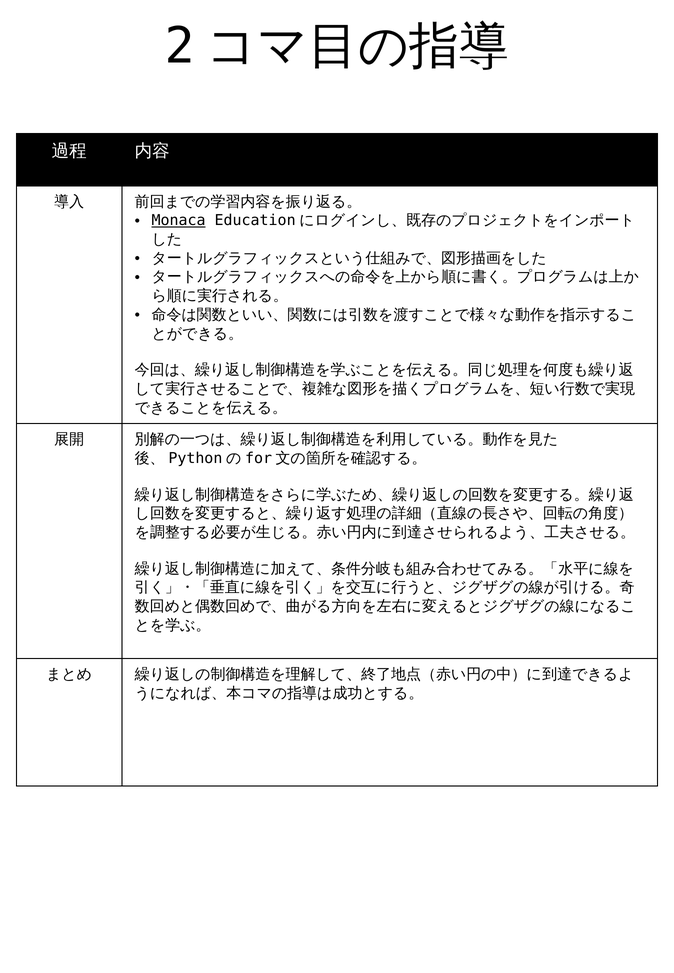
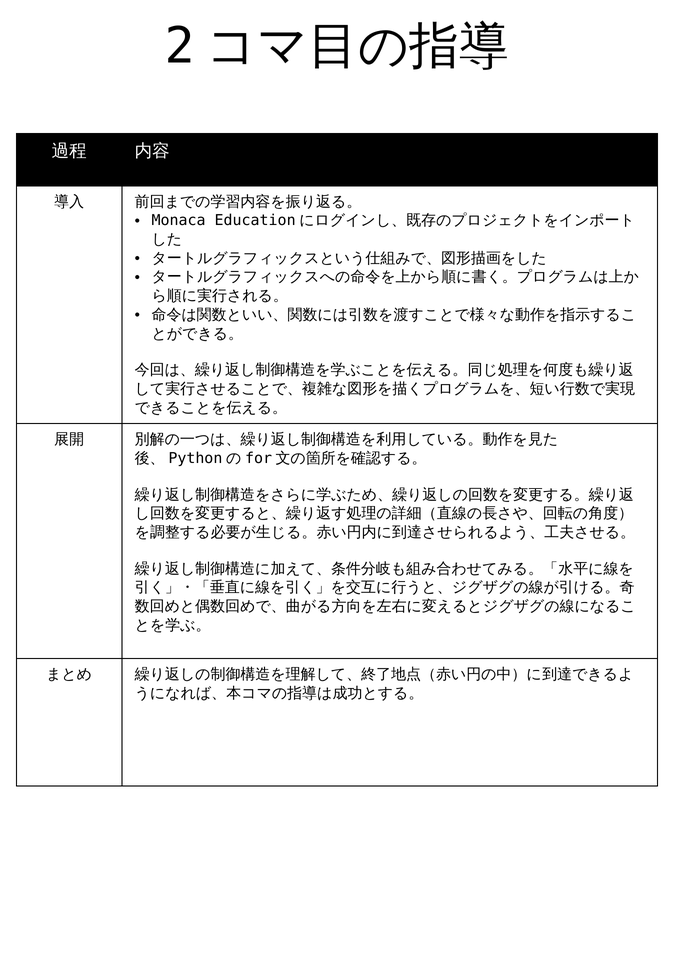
Monaca underline: present -> none
